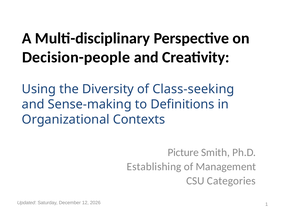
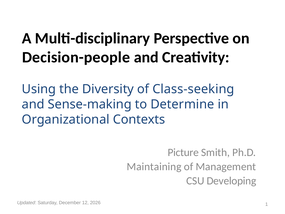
Definitions: Definitions -> Determine
Establishing: Establishing -> Maintaining
Categories: Categories -> Developing
